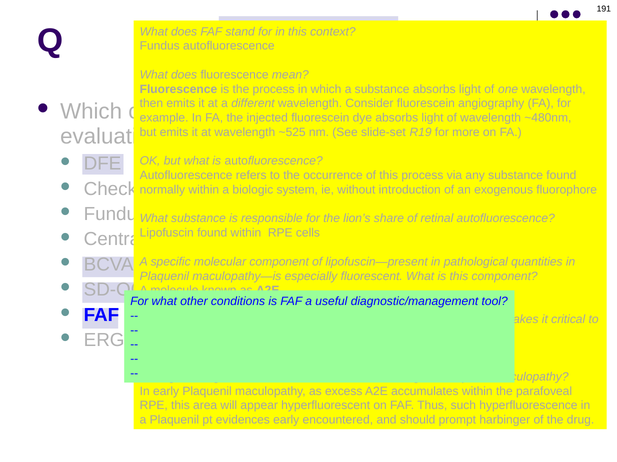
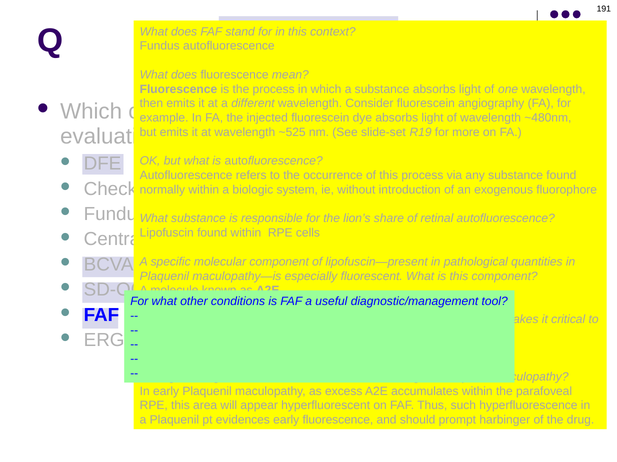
early encountered: encountered -> fluorescence
